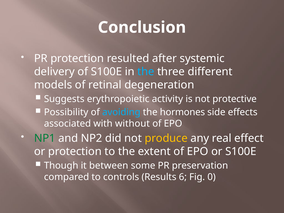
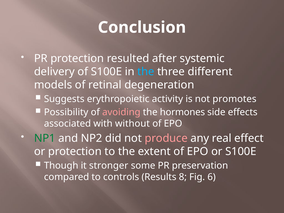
protective: protective -> promotes
avoiding colour: light blue -> pink
produce colour: yellow -> pink
between: between -> stronger
6: 6 -> 8
0: 0 -> 6
